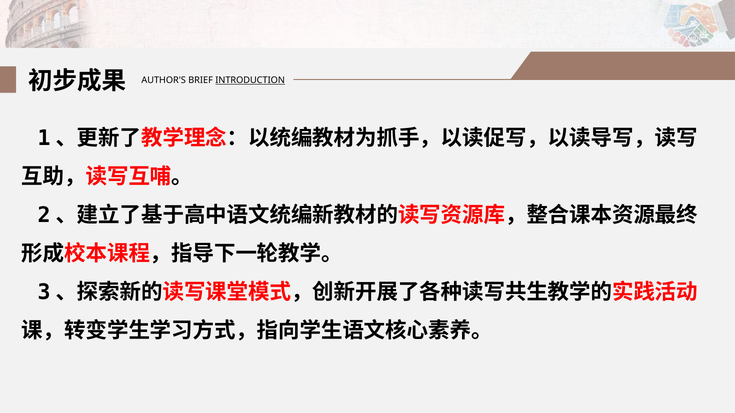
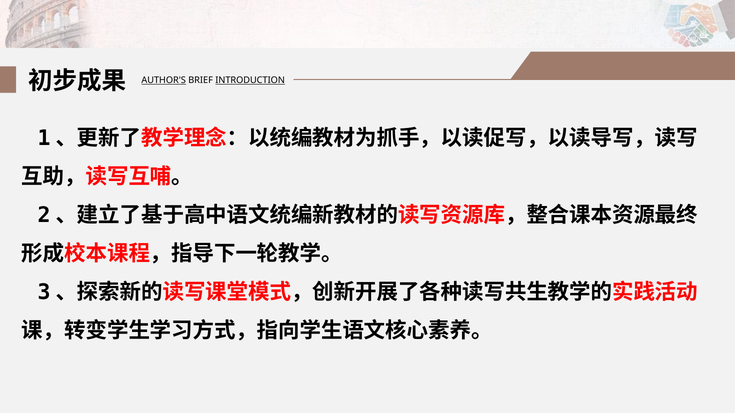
AUTHOR'S underline: none -> present
